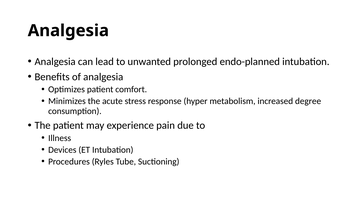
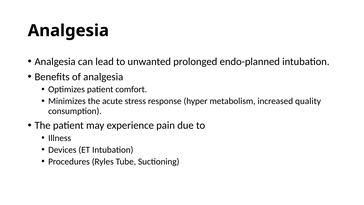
degree: degree -> quality
